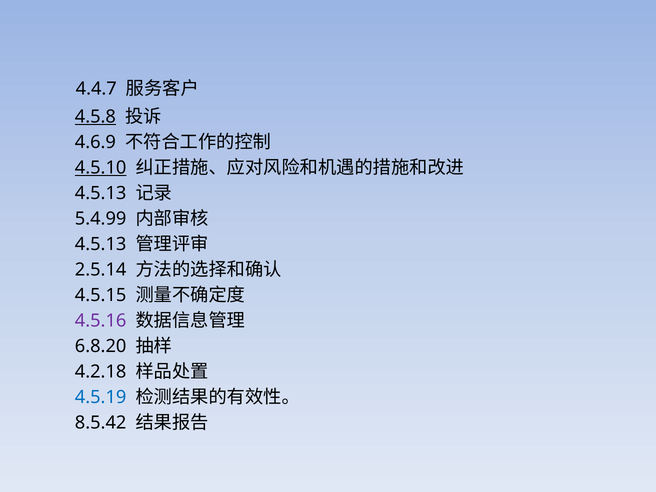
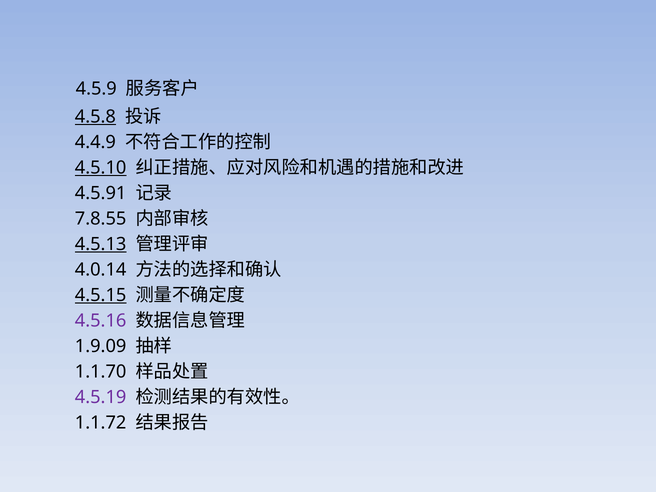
4.4.7: 4.4.7 -> 4.5.9
4.6.9: 4.6.9 -> 4.4.9
4.5.13 at (101, 193): 4.5.13 -> 4.5.91
5.4.99: 5.4.99 -> 7.8.55
4.5.13 at (101, 244) underline: none -> present
2.5.14: 2.5.14 -> 4.0.14
4.5.15 underline: none -> present
6.8.20: 6.8.20 -> 1.9.09
4.2.18: 4.2.18 -> 1.1.70
4.5.19 colour: blue -> purple
8.5.42: 8.5.42 -> 1.1.72
